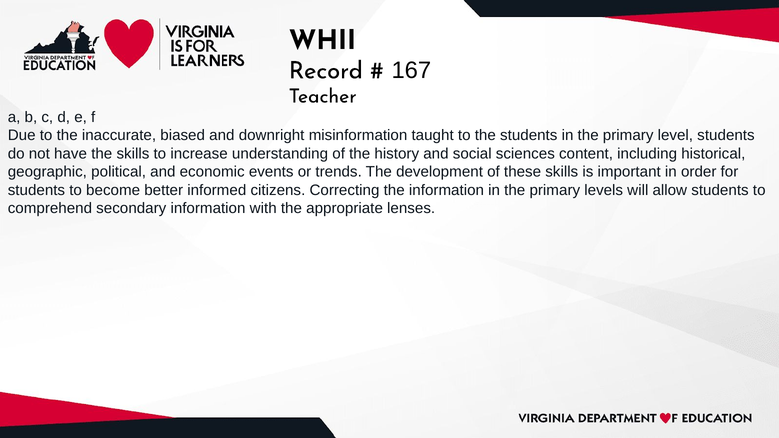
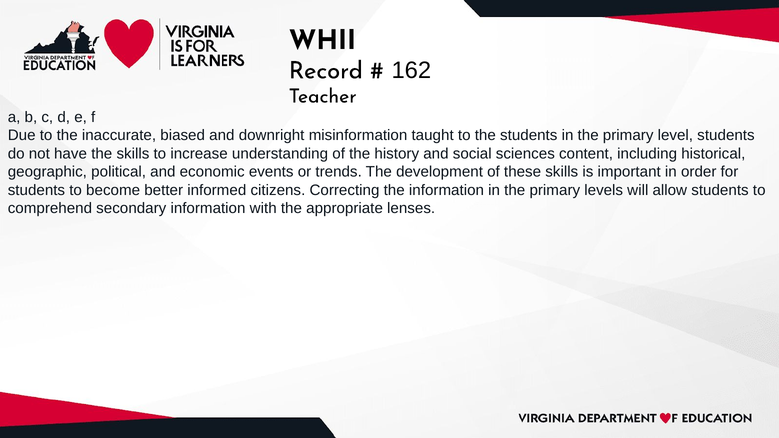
167: 167 -> 162
